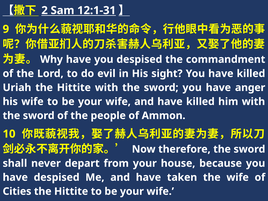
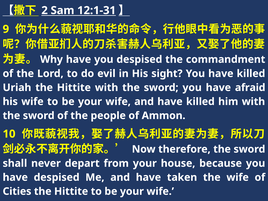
anger: anger -> afraid
